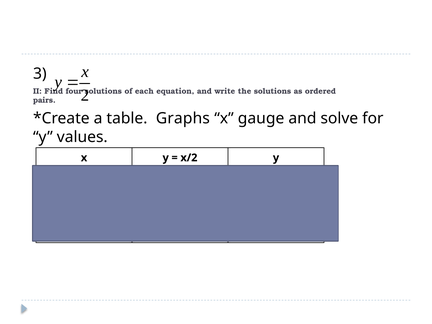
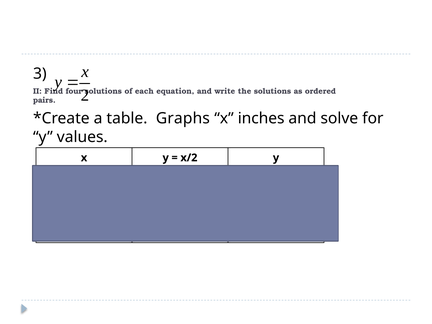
gauge: gauge -> inches
